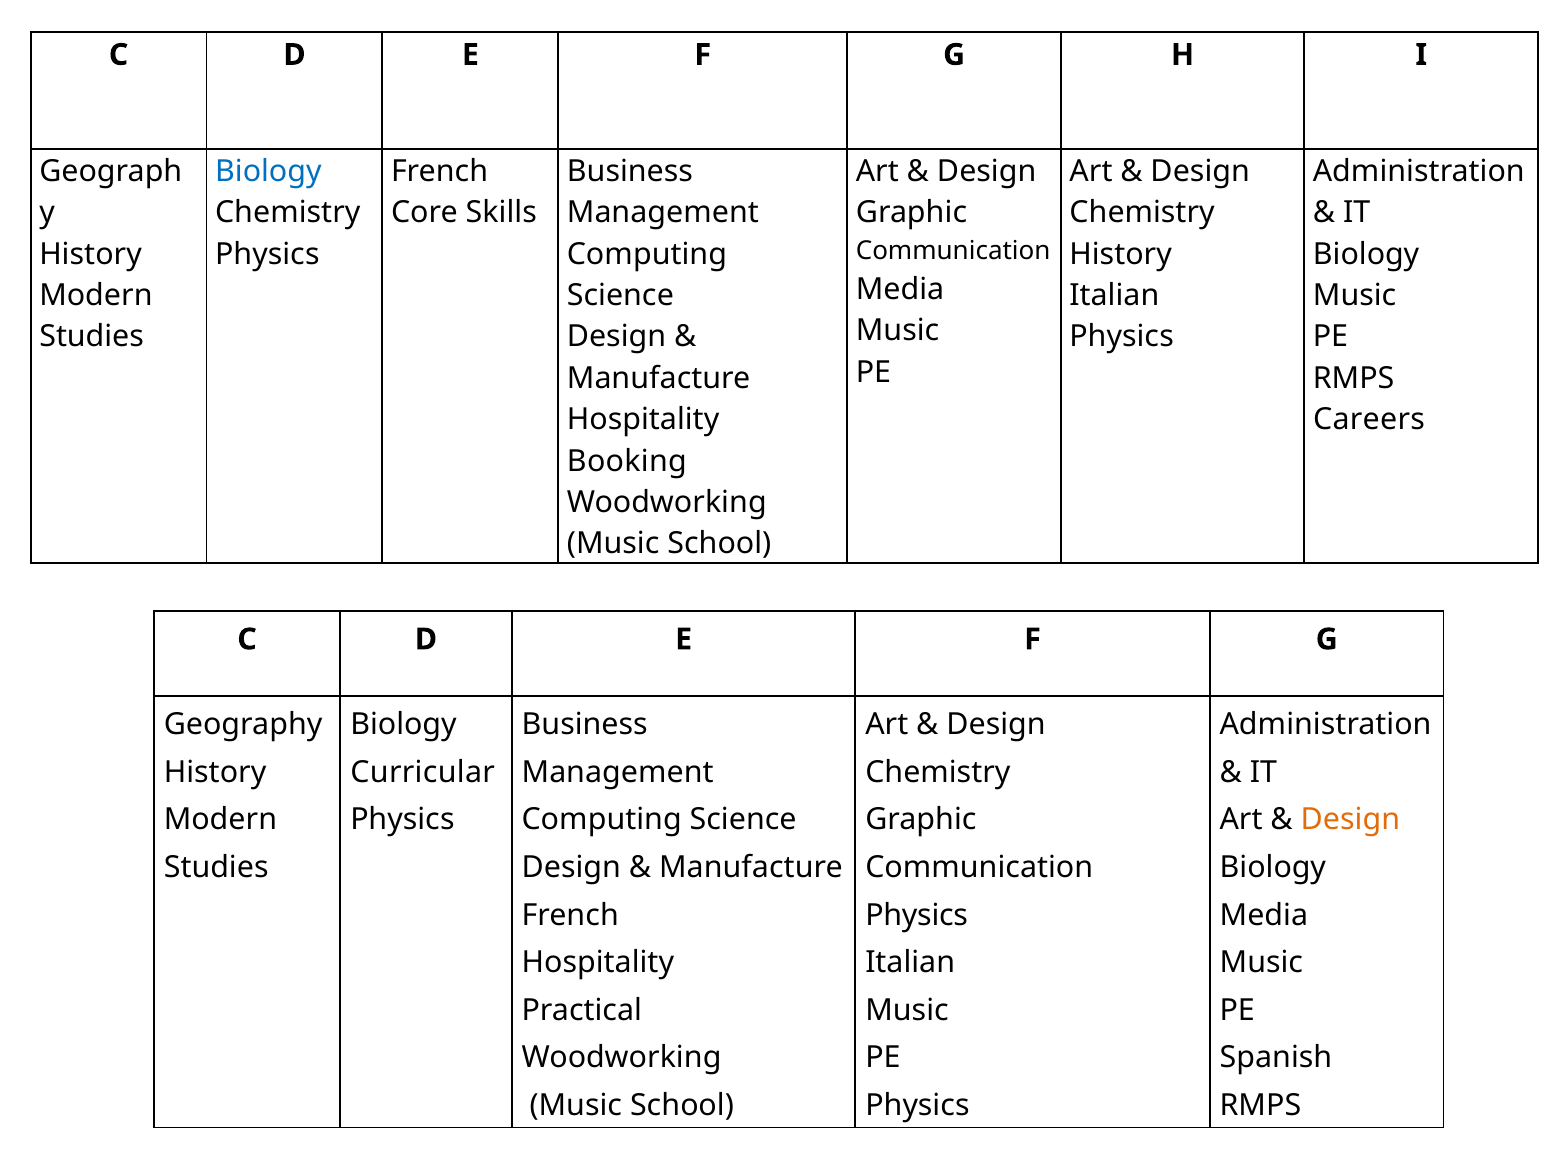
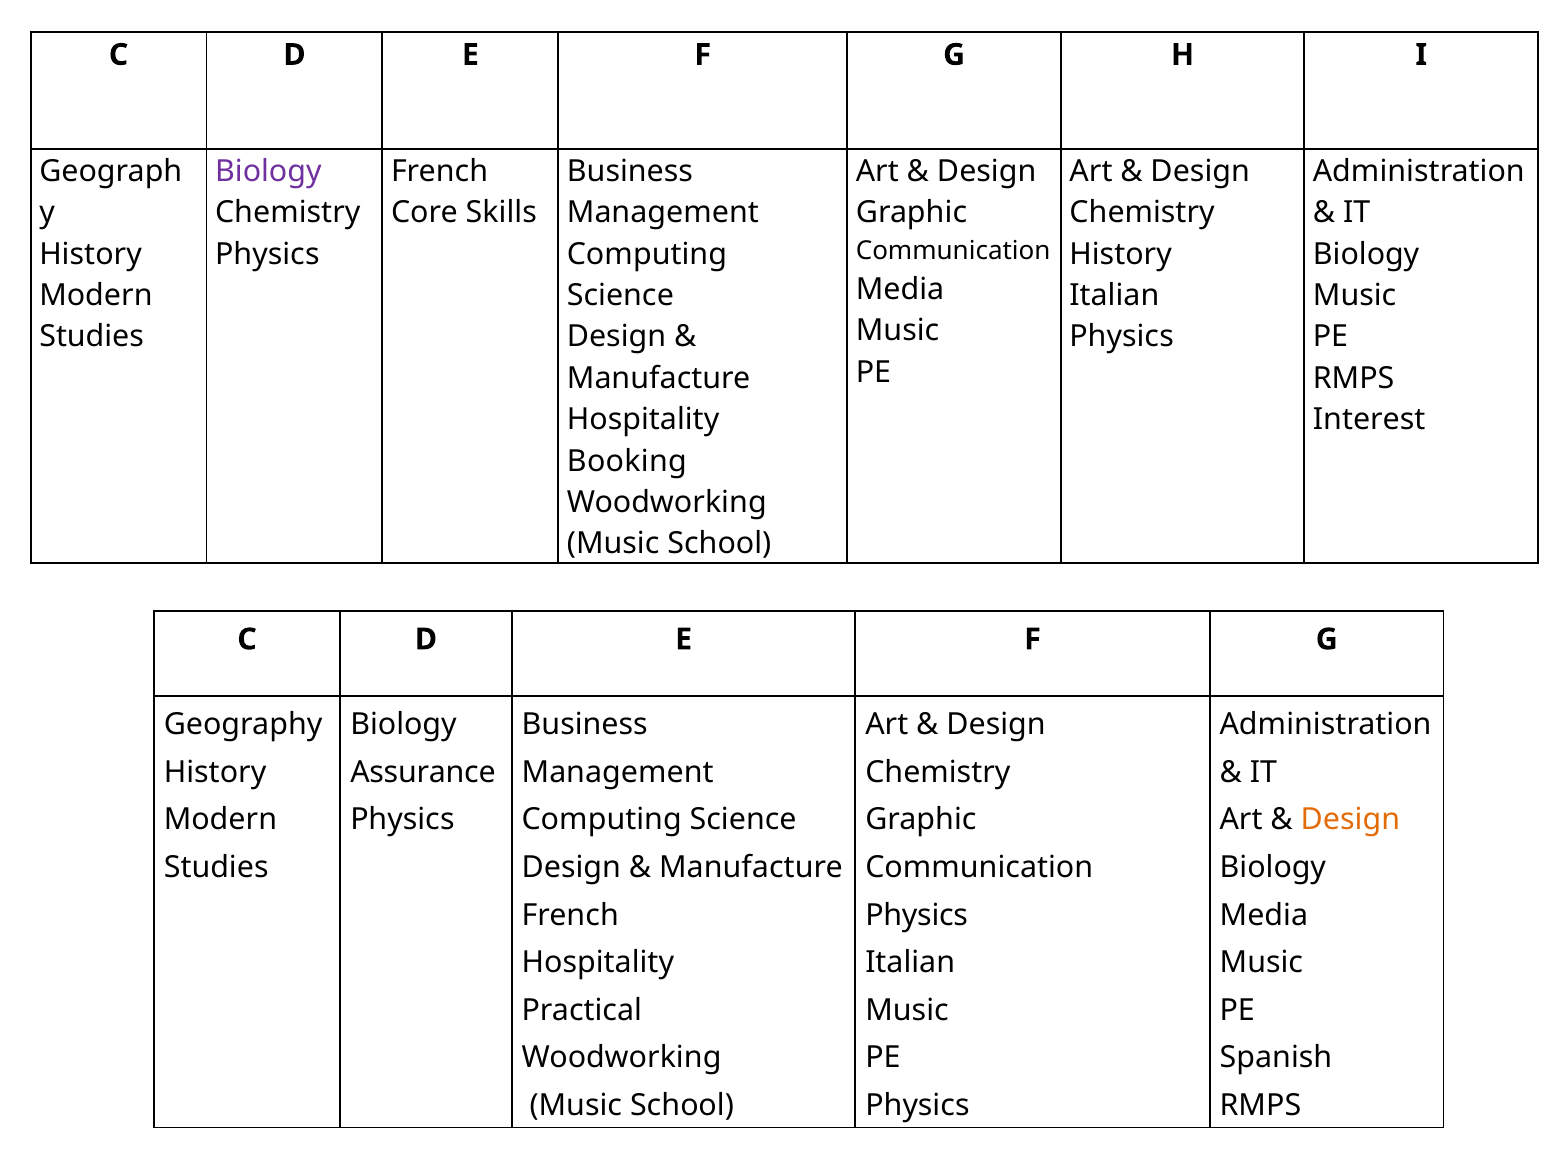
Biology at (268, 171) colour: blue -> purple
Careers: Careers -> Interest
Curricular: Curricular -> Assurance
